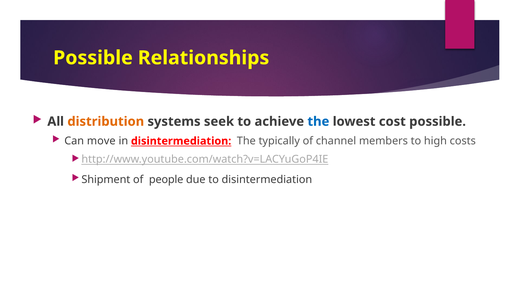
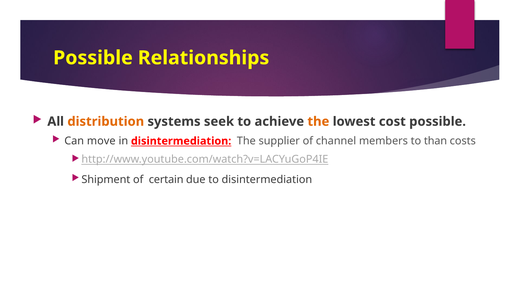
the at (318, 122) colour: blue -> orange
typically: typically -> supplier
high: high -> than
people: people -> certain
